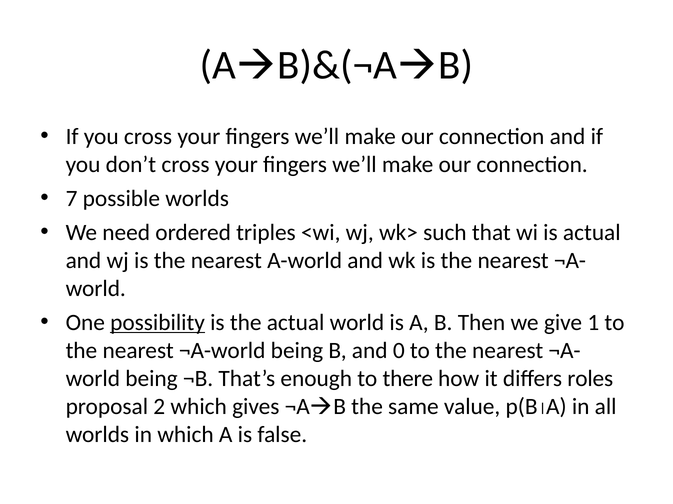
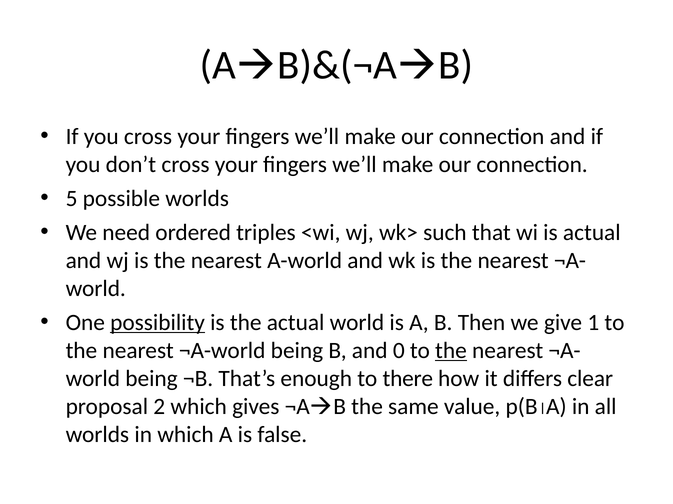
7: 7 -> 5
the at (451, 351) underline: none -> present
roles: roles -> clear
